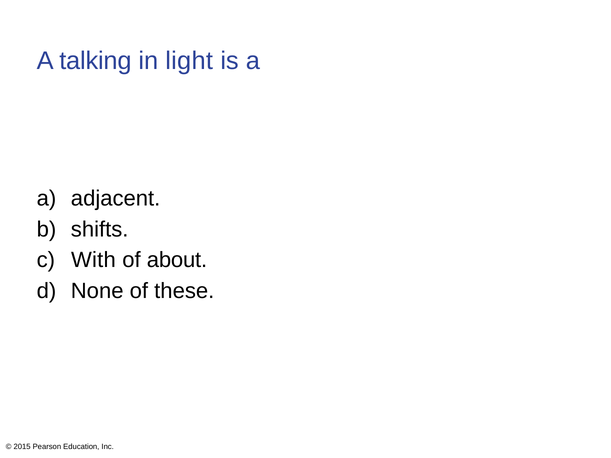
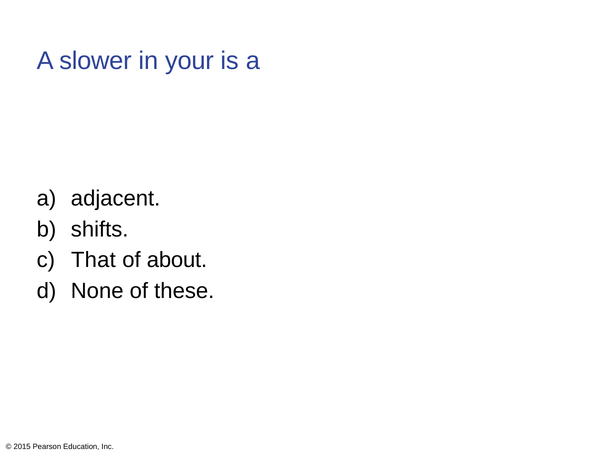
talking: talking -> slower
light: light -> your
With: With -> That
